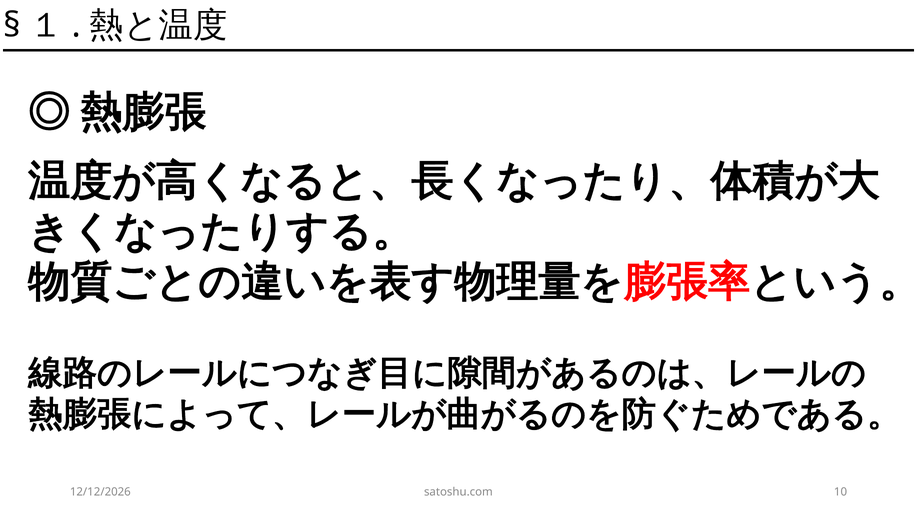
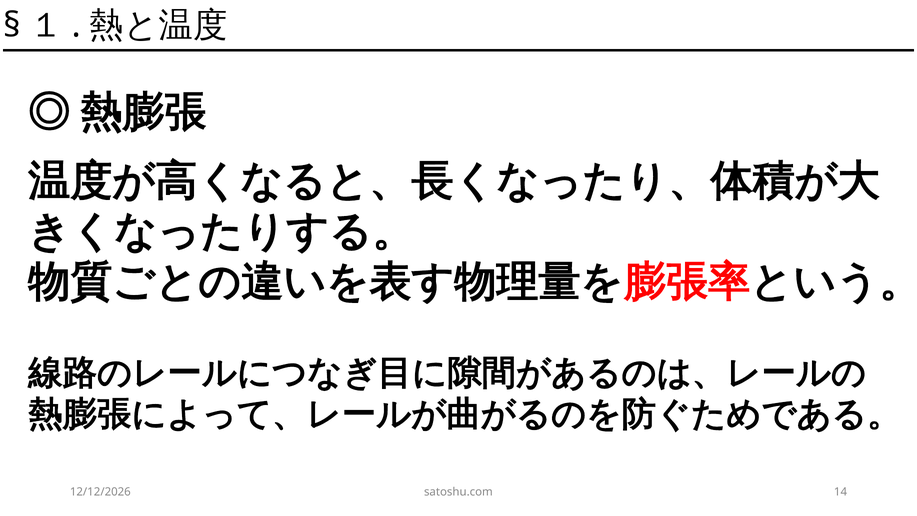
10: 10 -> 14
